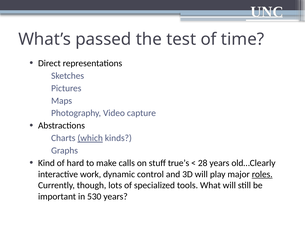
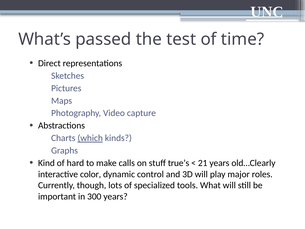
28: 28 -> 21
work: work -> color
roles underline: present -> none
530: 530 -> 300
